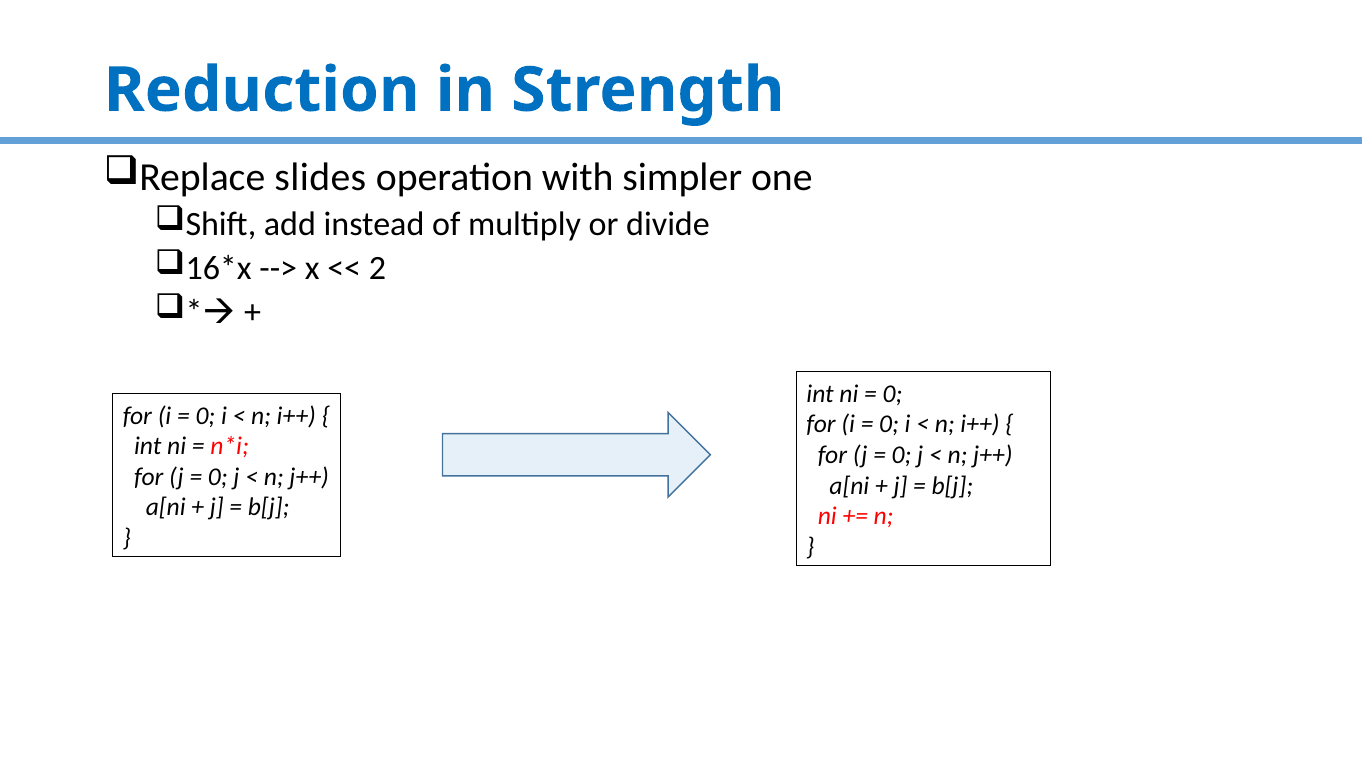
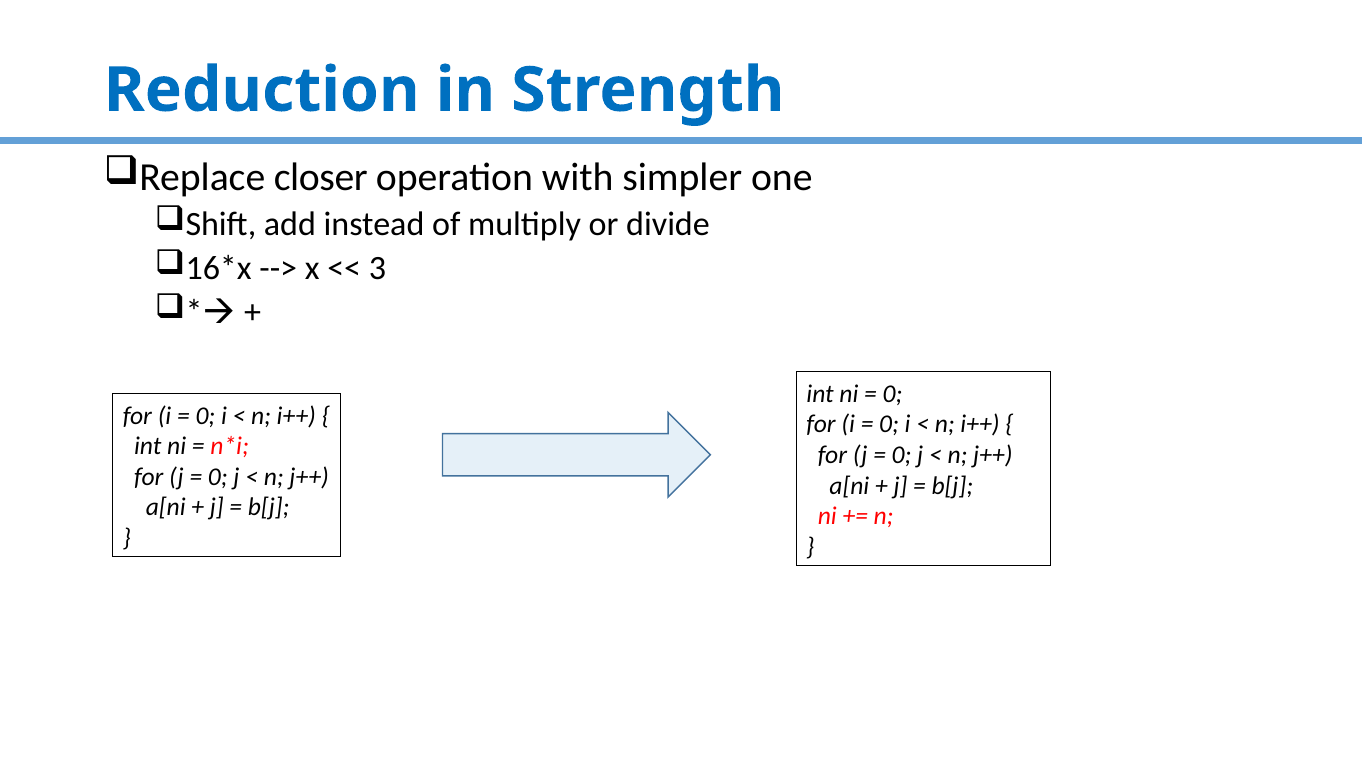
slides: slides -> closer
2: 2 -> 3
